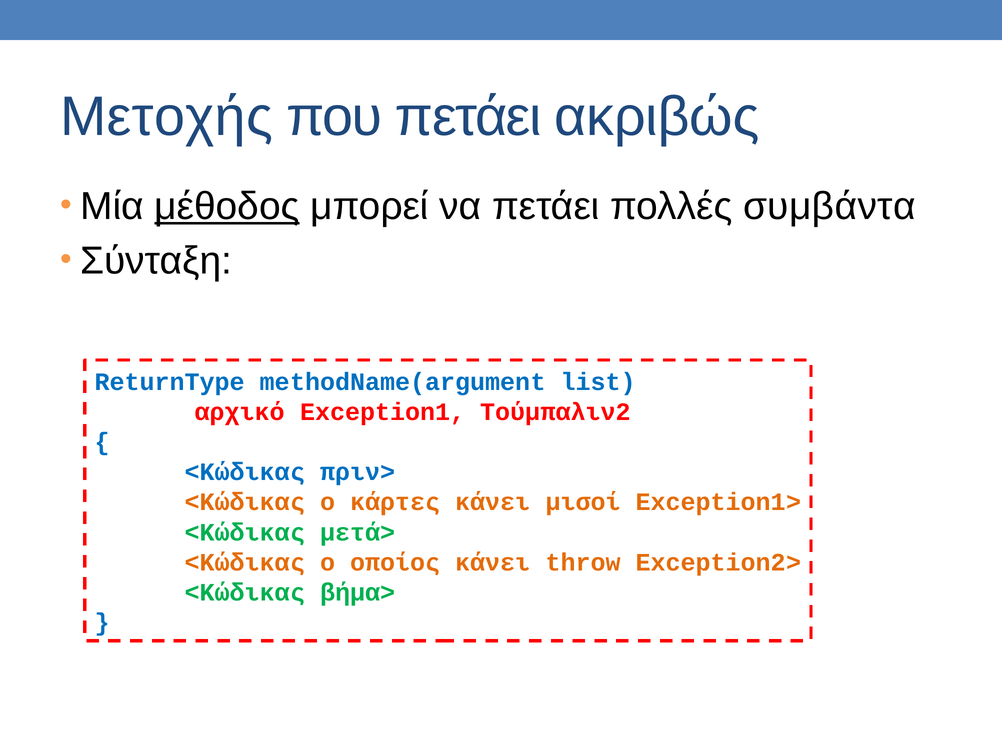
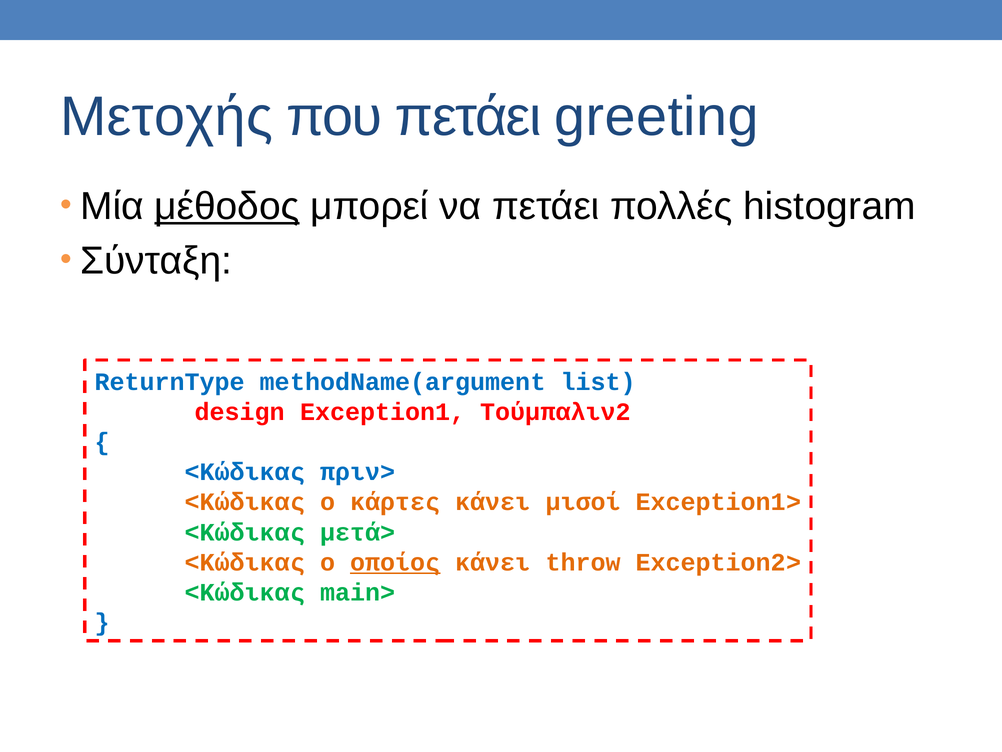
ακριβώς: ακριβώς -> greeting
συμβάντα: συμβάντα -> histogram
αρχικό: αρχικό -> design
οποίος underline: none -> present
βήμα>: βήμα> -> main>
